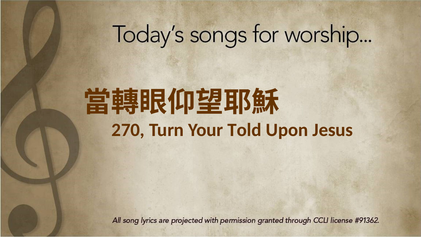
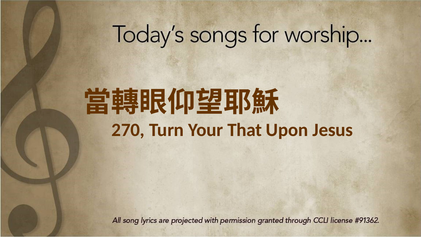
Told: Told -> That
